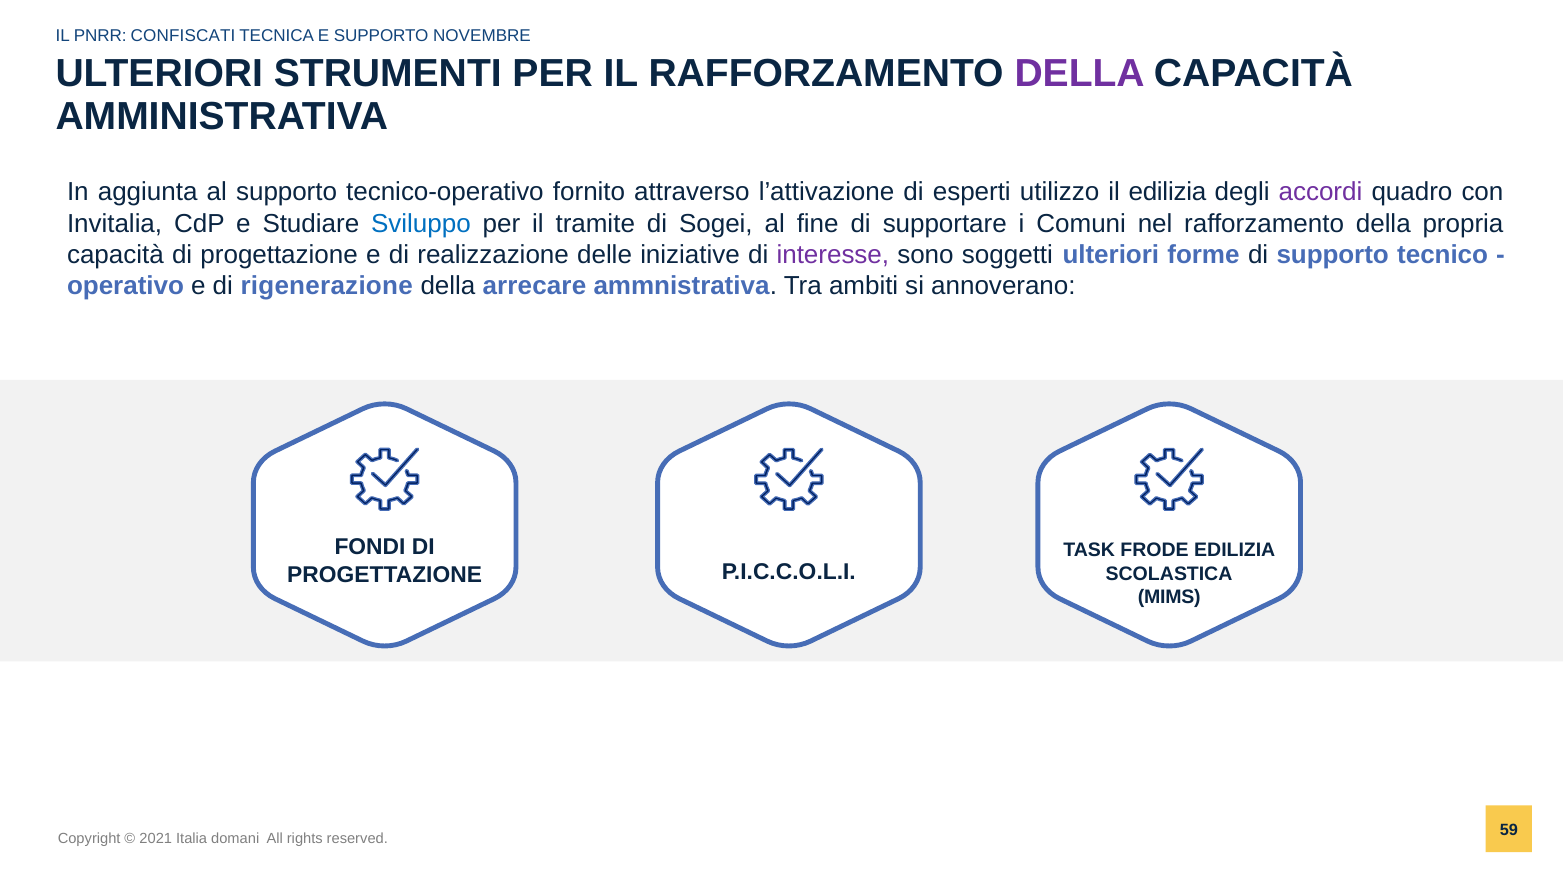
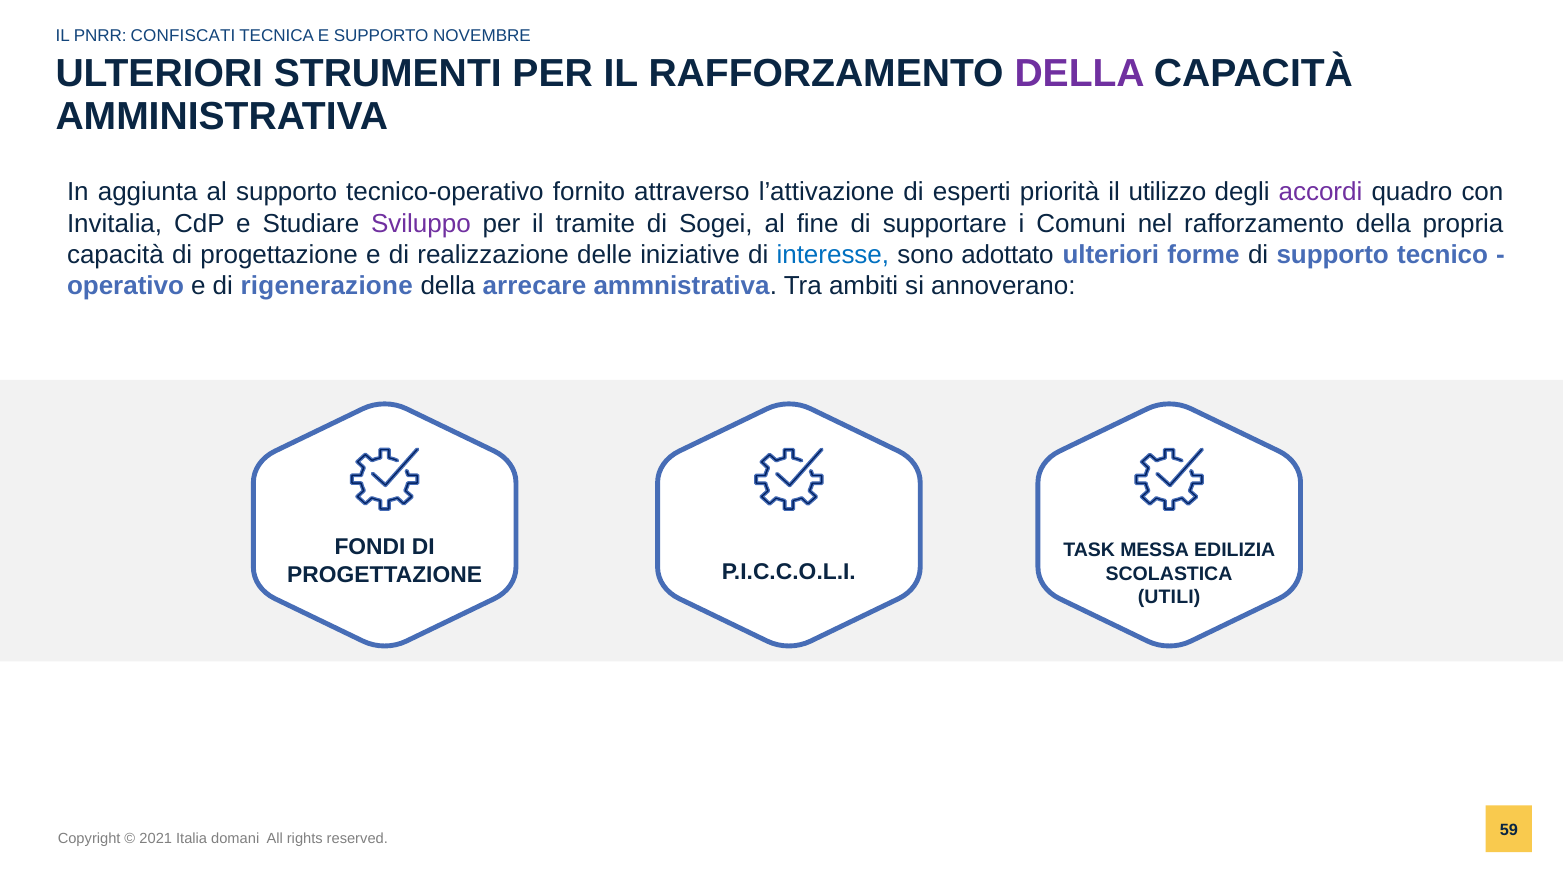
utilizzo: utilizzo -> priorità
il edilizia: edilizia -> utilizzo
Sviluppo colour: blue -> purple
interesse colour: purple -> blue
soggetti: soggetti -> adottato
FRODE: FRODE -> MESSA
MIMS: MIMS -> UTILI
